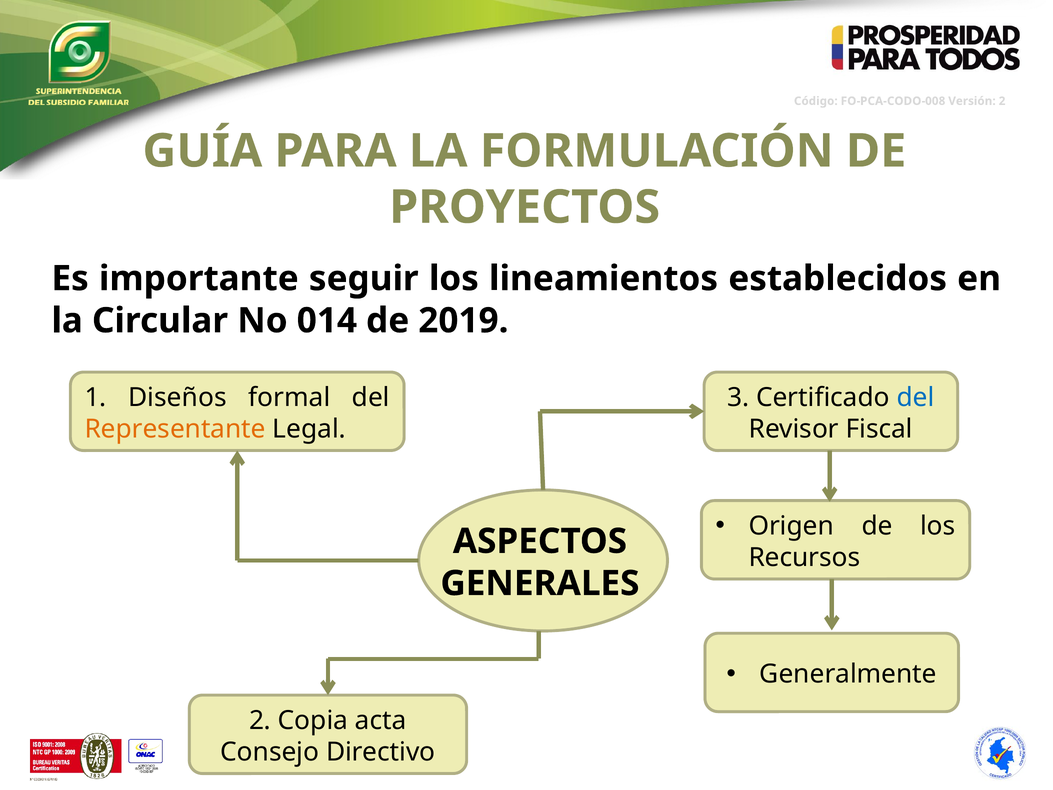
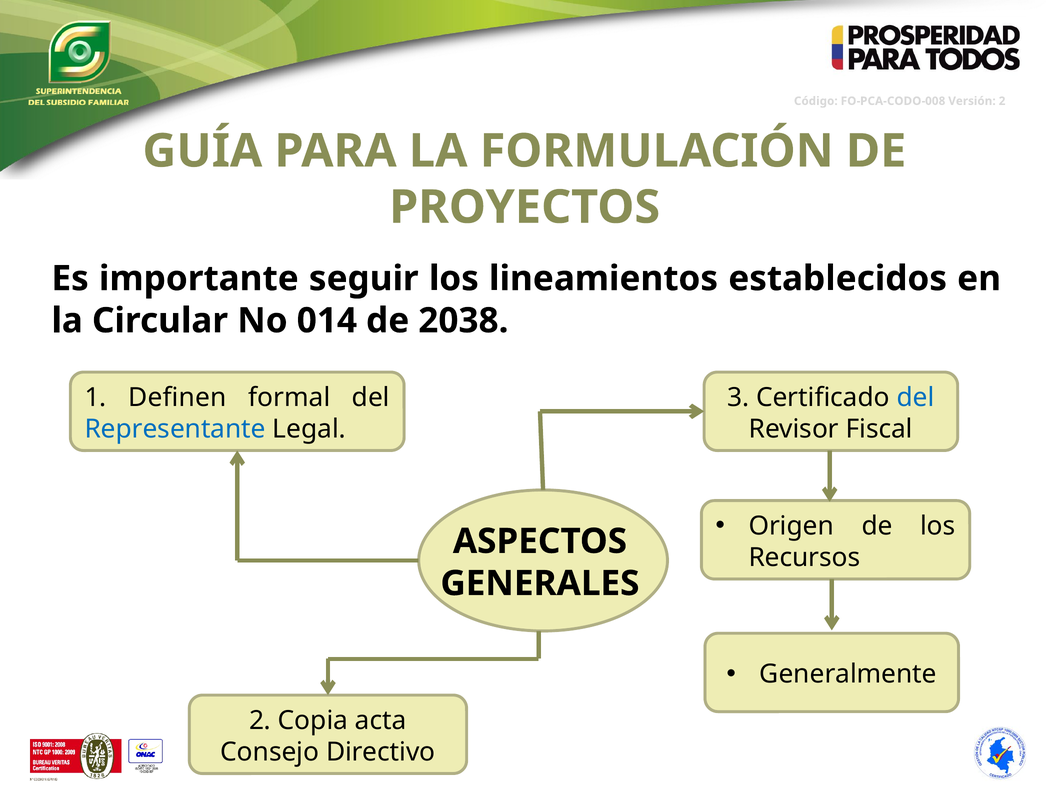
2019: 2019 -> 2038
Diseños: Diseños -> Definen
Representante colour: orange -> blue
